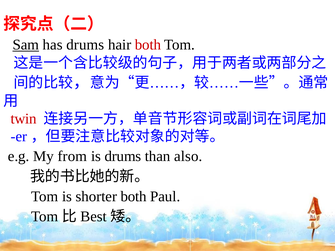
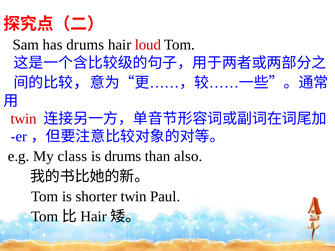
Sam underline: present -> none
hair both: both -> loud
from: from -> class
shorter both: both -> twin
Best at (94, 217): Best -> Hair
